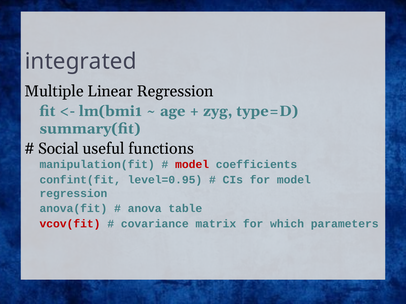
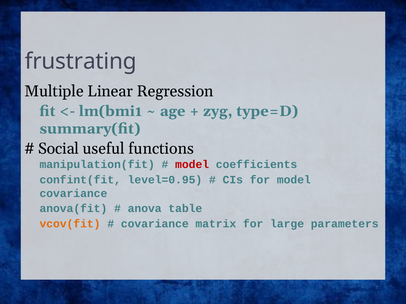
integrated: integrated -> frustrating
regression at (73, 194): regression -> covariance
vcov(fit colour: red -> orange
which: which -> large
